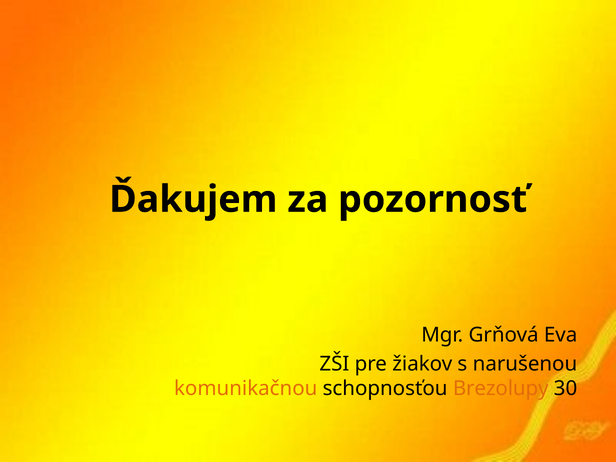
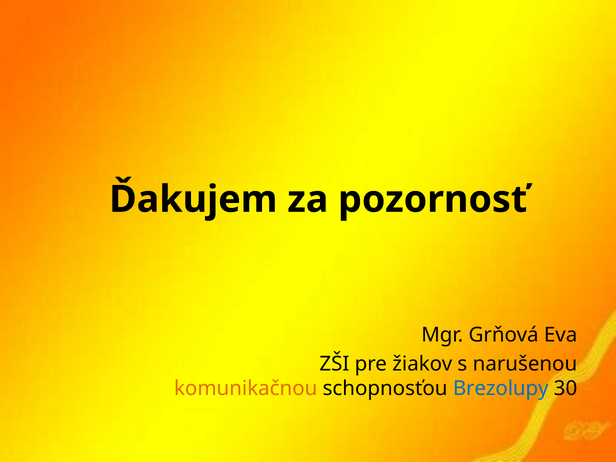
Brezolupy colour: orange -> blue
